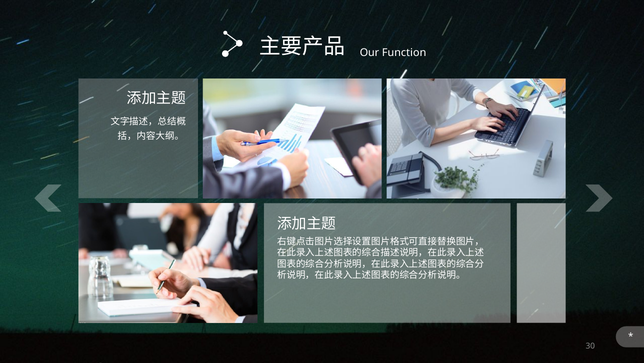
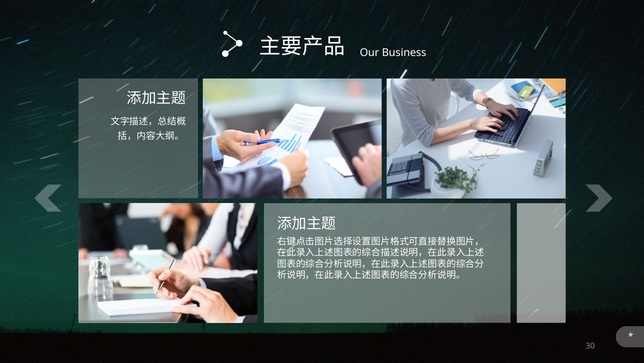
Function: Function -> Business
